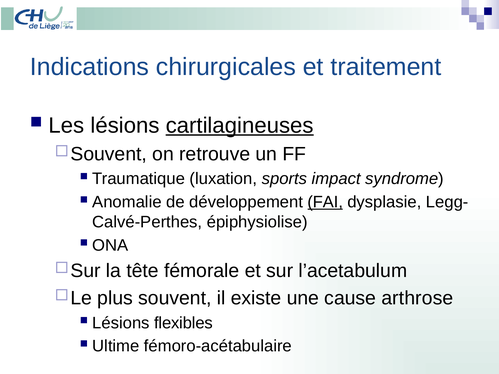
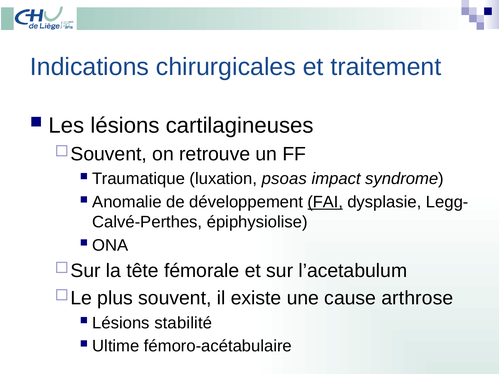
cartilagineuses underline: present -> none
sports: sports -> psoas
flexibles: flexibles -> stabilité
